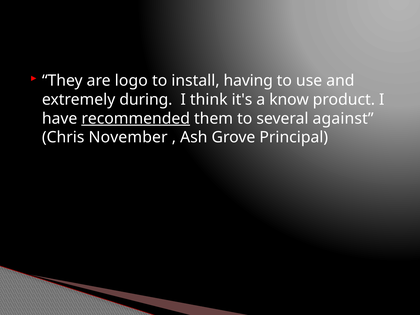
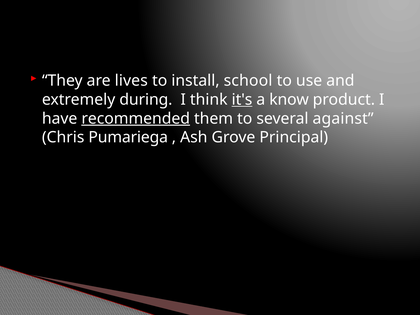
logo: logo -> lives
having: having -> school
it's underline: none -> present
November: November -> Pumariega
